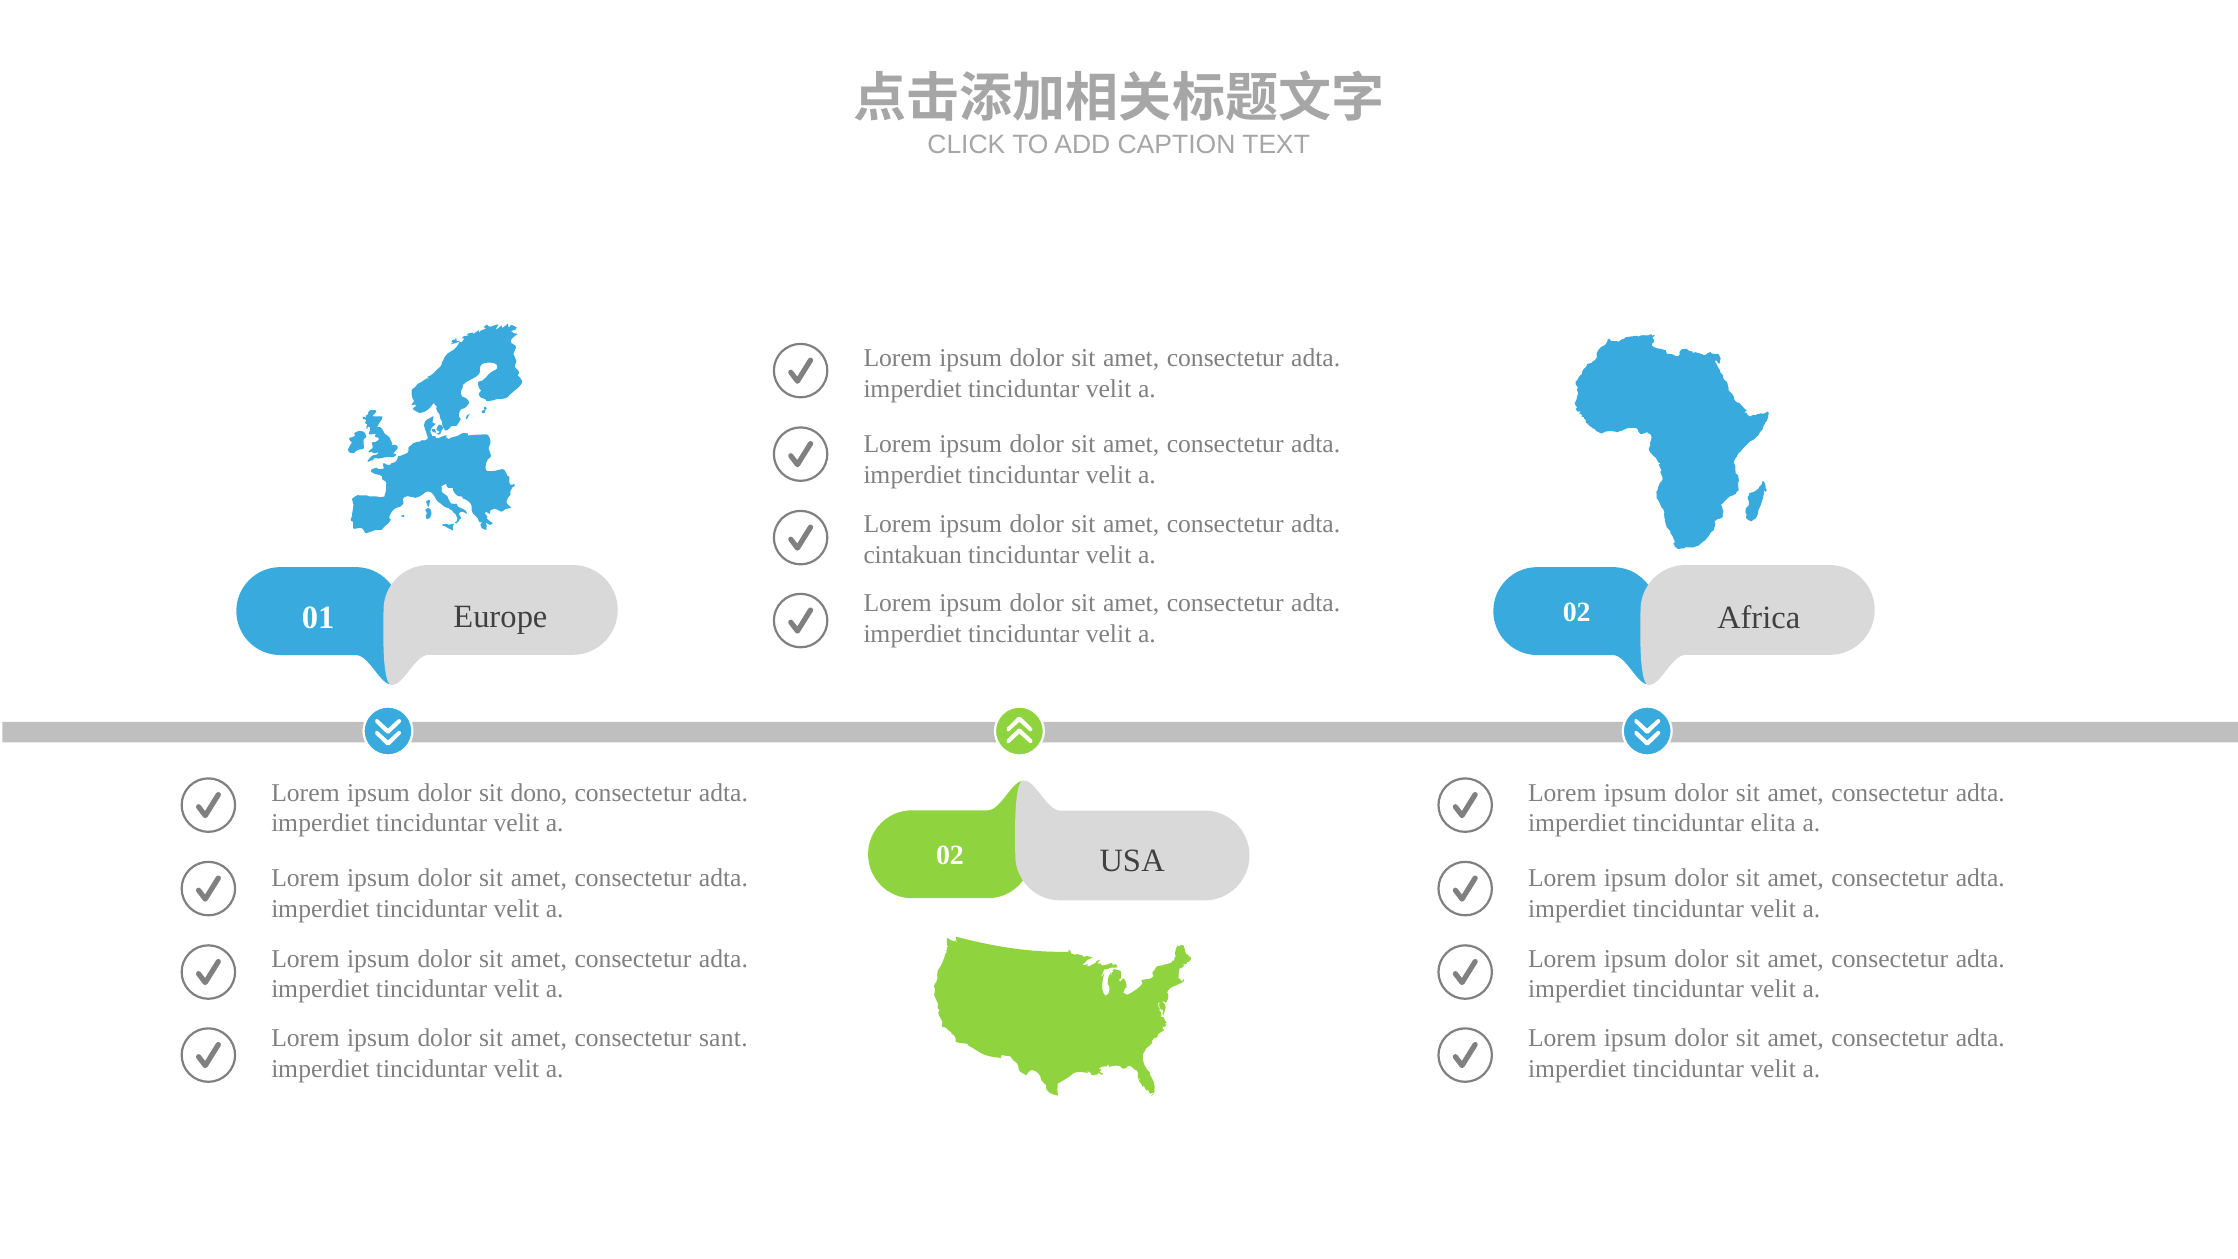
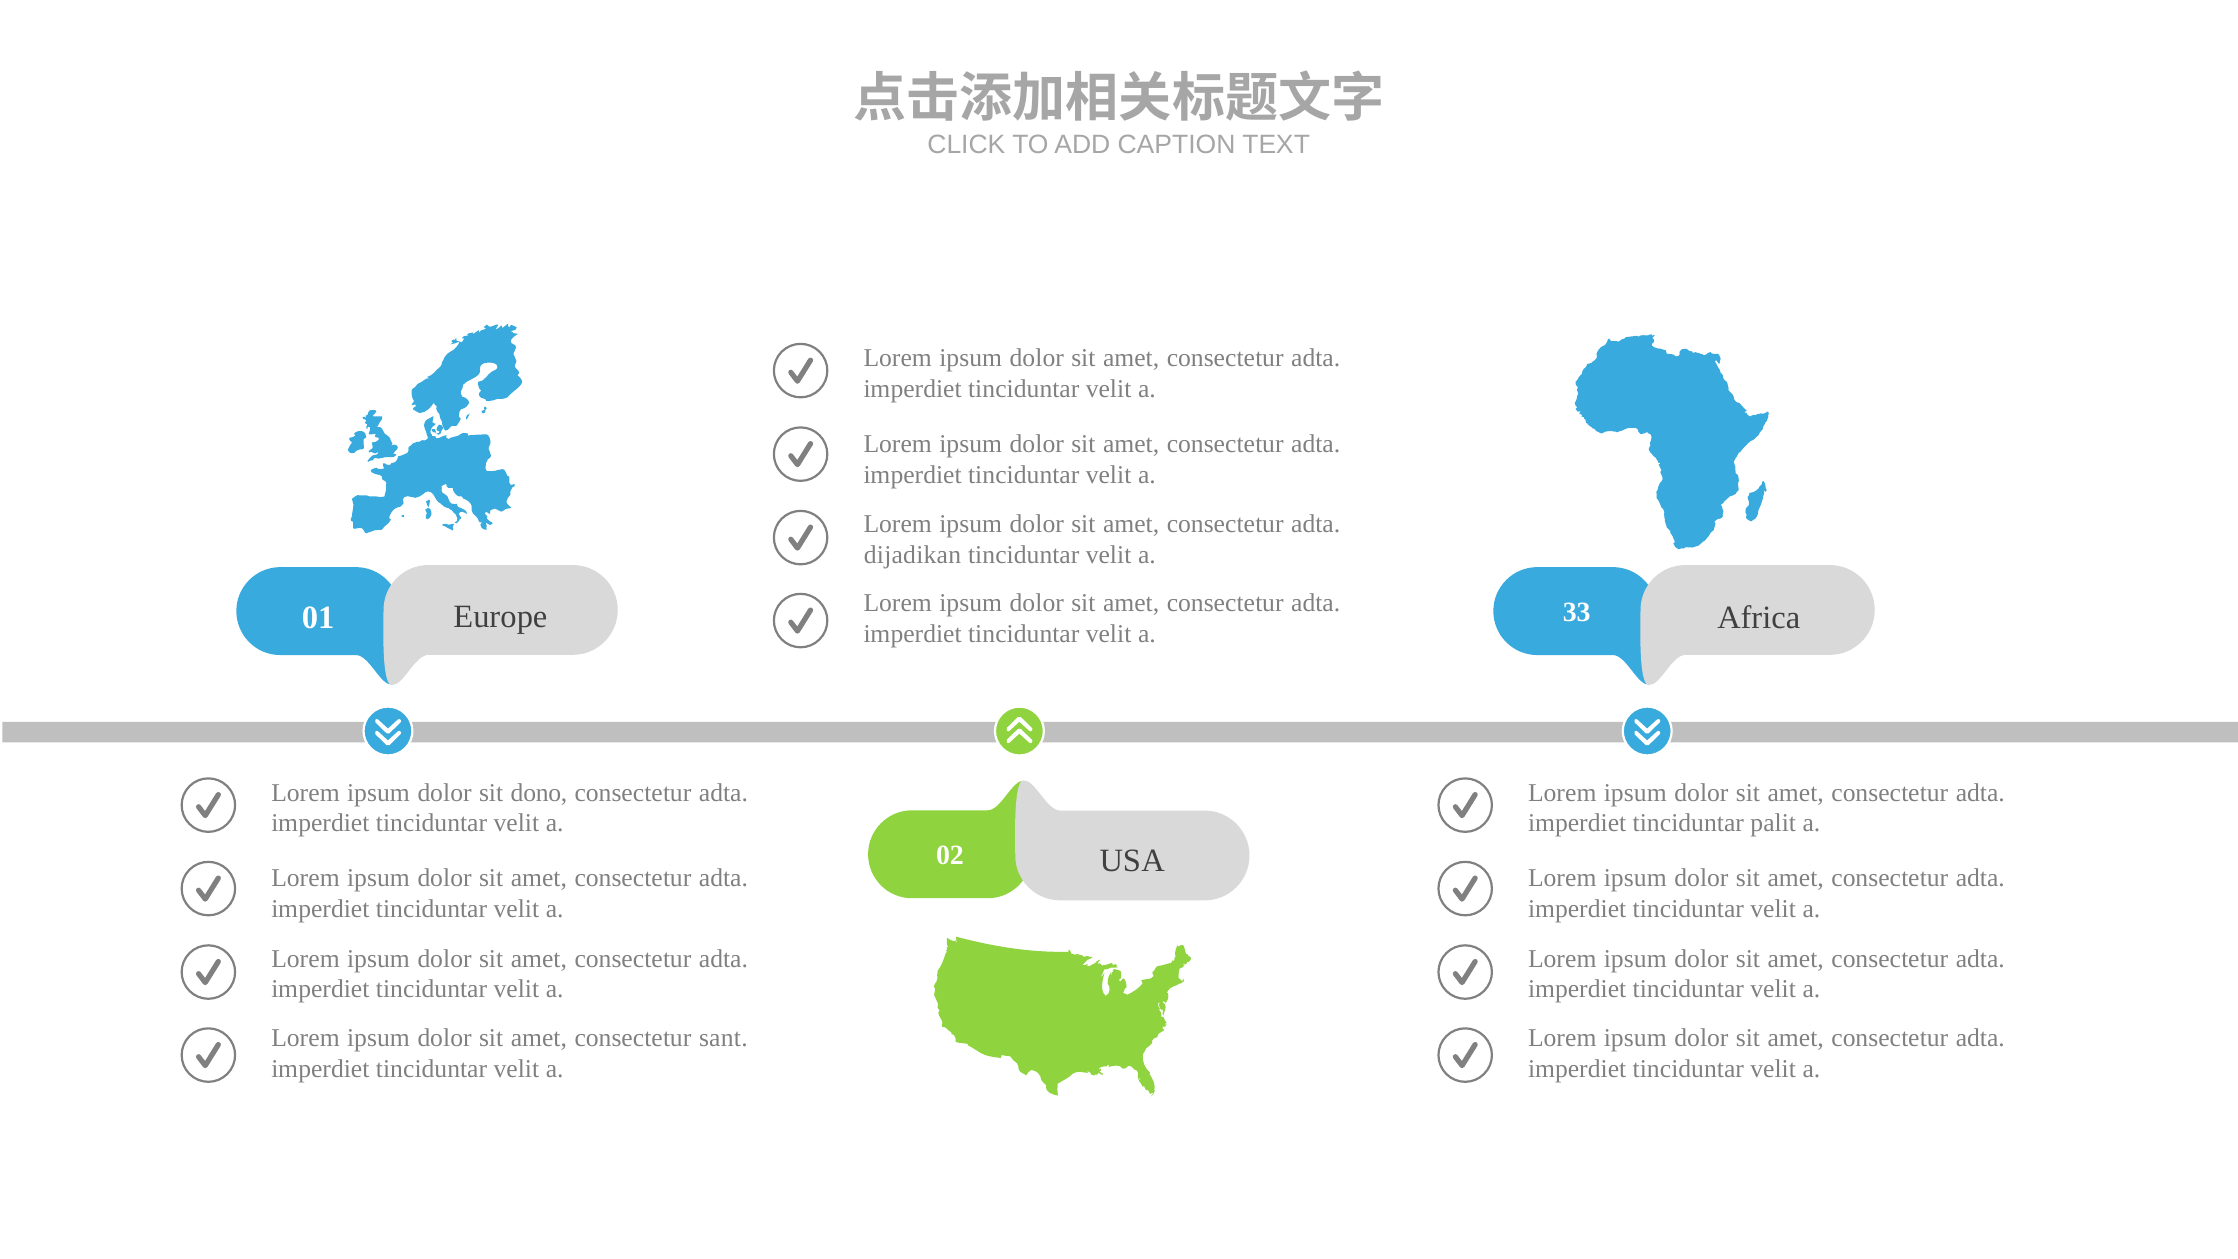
cintakuan: cintakuan -> dijadikan
Europe 02: 02 -> 33
elita: elita -> palit
